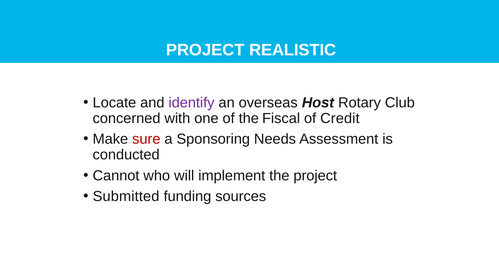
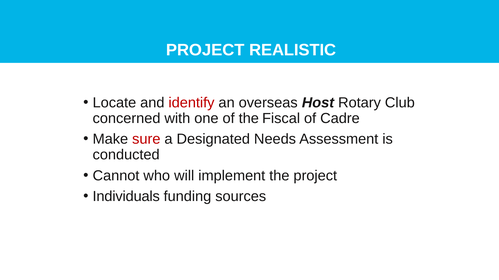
identify colour: purple -> red
Credit: Credit -> Cadre
Sponsoring: Sponsoring -> Designated
Submitted: Submitted -> Individuals
